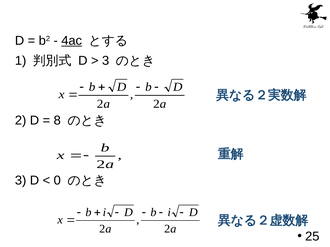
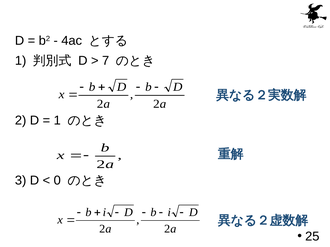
4ac underline: present -> none
3 at (106, 61): 3 -> 7
8 at (57, 121): 8 -> 1
